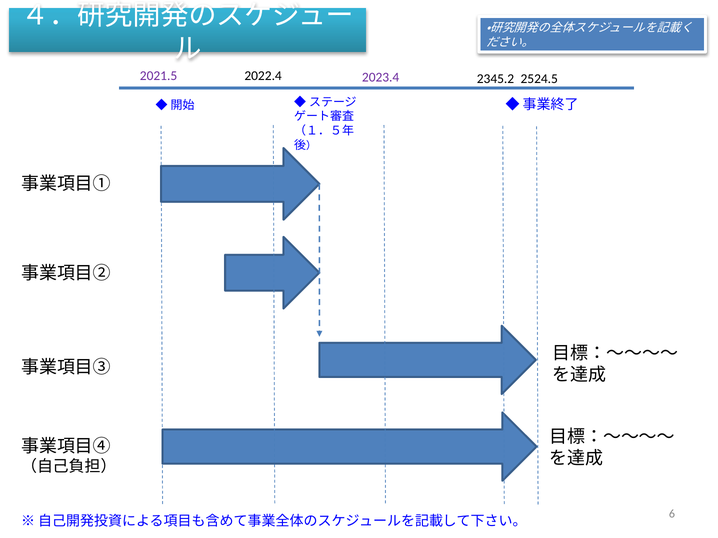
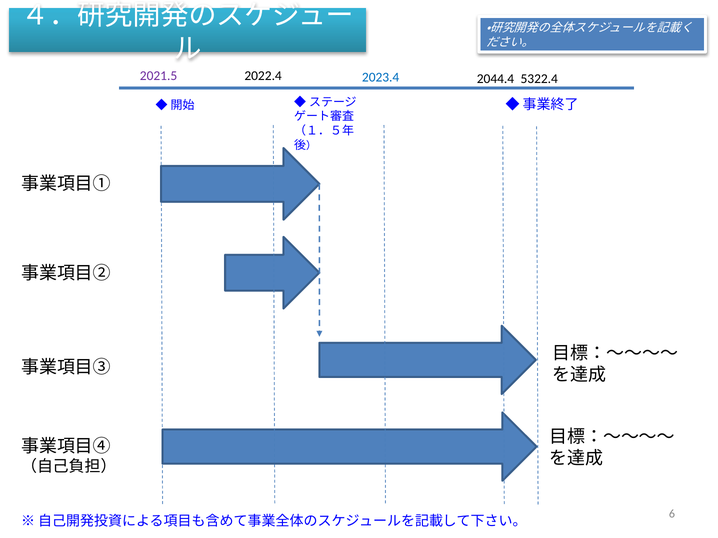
2023.4 colour: purple -> blue
2524.5: 2524.5 -> 5322.4
2345.2: 2345.2 -> 2044.4
